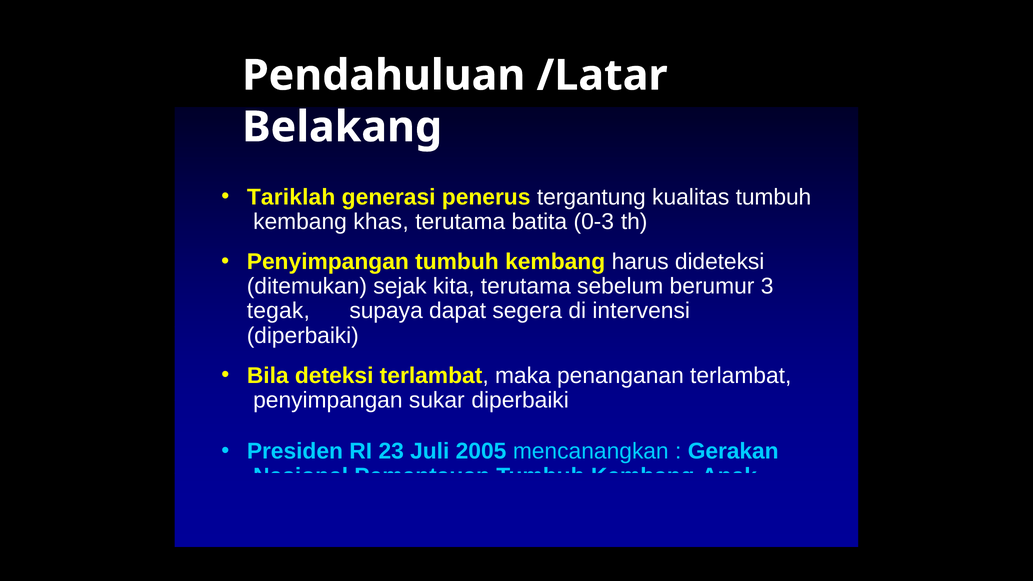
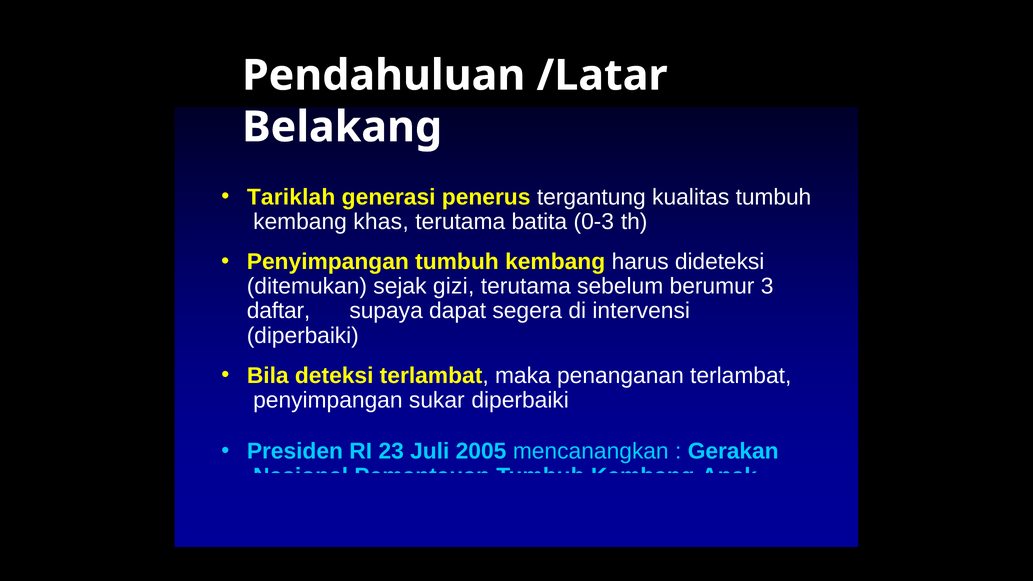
kita: kita -> gizi
tegak: tegak -> daftar
